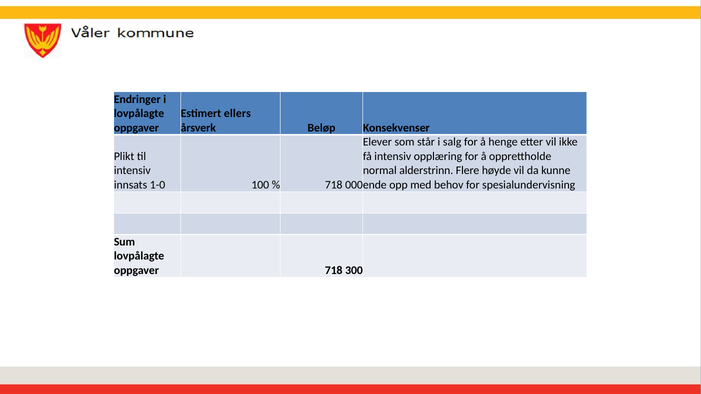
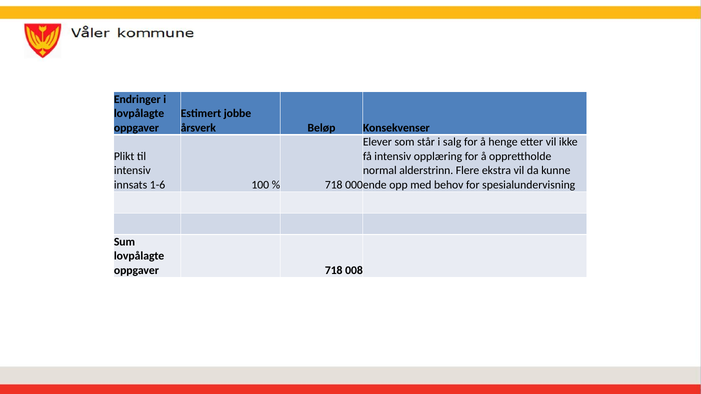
ellers: ellers -> jobbe
høyde: høyde -> ekstra
1-0: 1-0 -> 1-6
300: 300 -> 008
